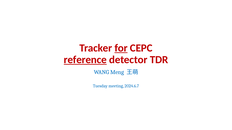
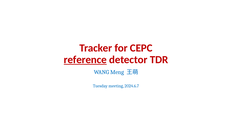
for underline: present -> none
